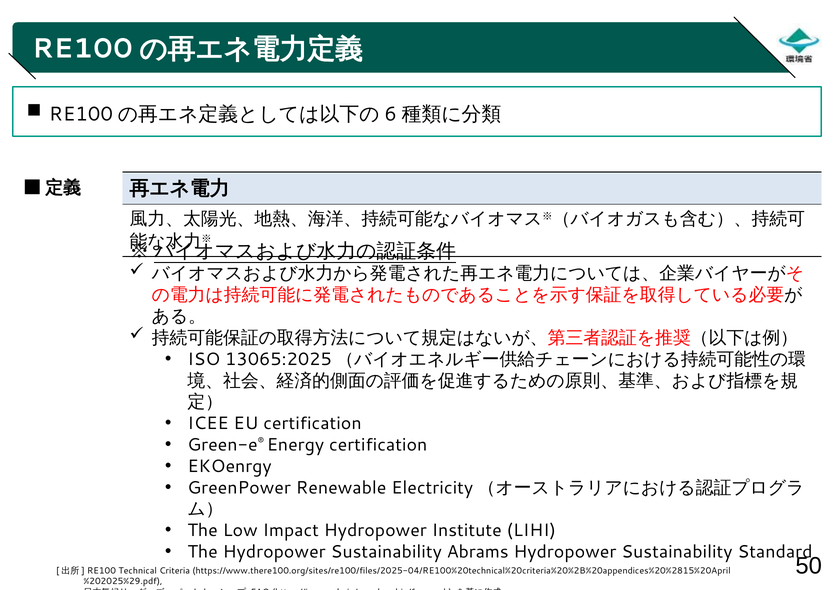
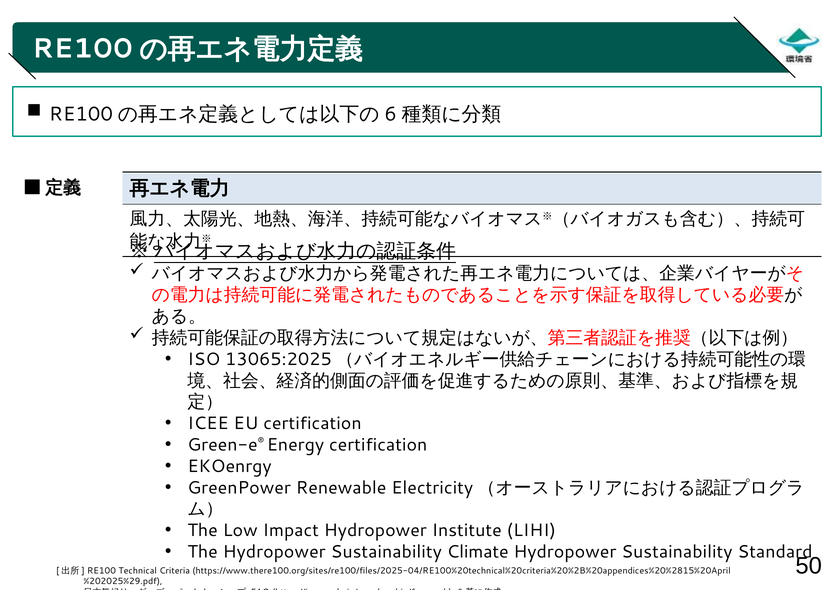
Abrams: Abrams -> Climate
